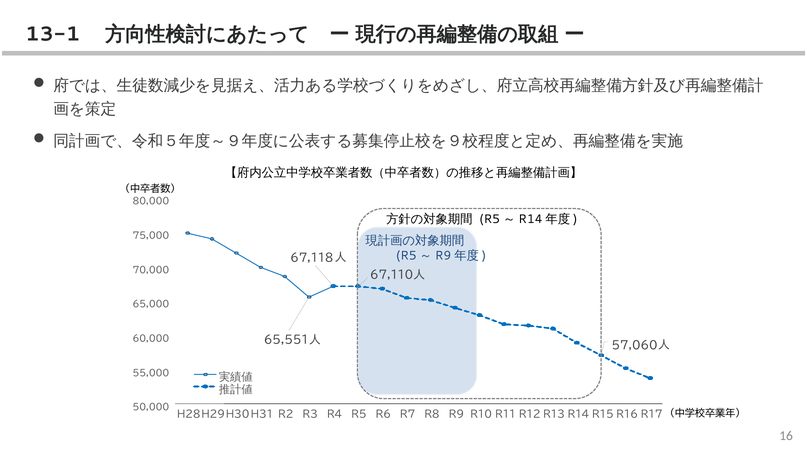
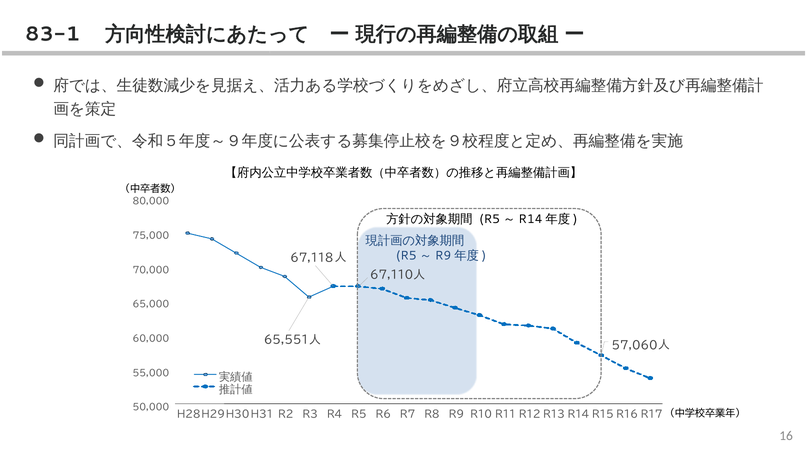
13-1: 13-1 -> 83-1
